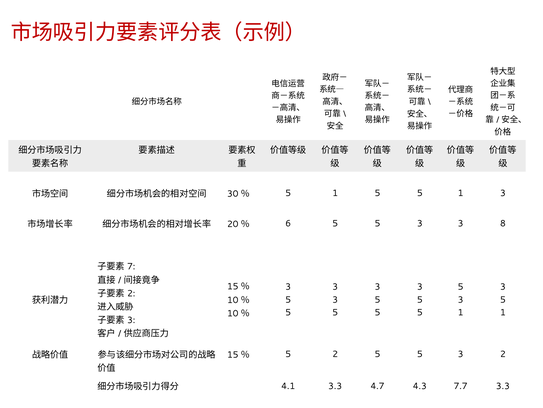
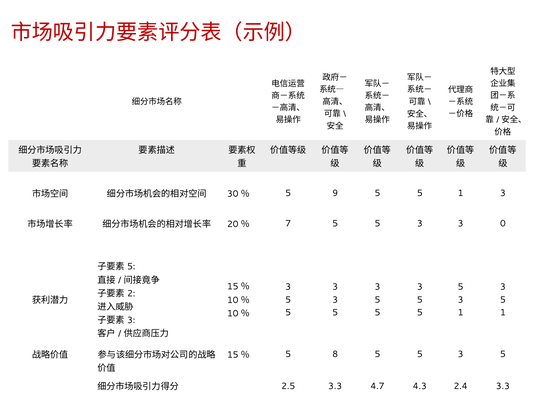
1 at (335, 193): 1 -> 9
6: 6 -> 7
8: 8 -> 0
7 at (131, 266): 7 -> 5
5 2: 2 -> 8
2 at (503, 354): 2 -> 5
4.1: 4.1 -> 2.5
7.7: 7.7 -> 2.4
